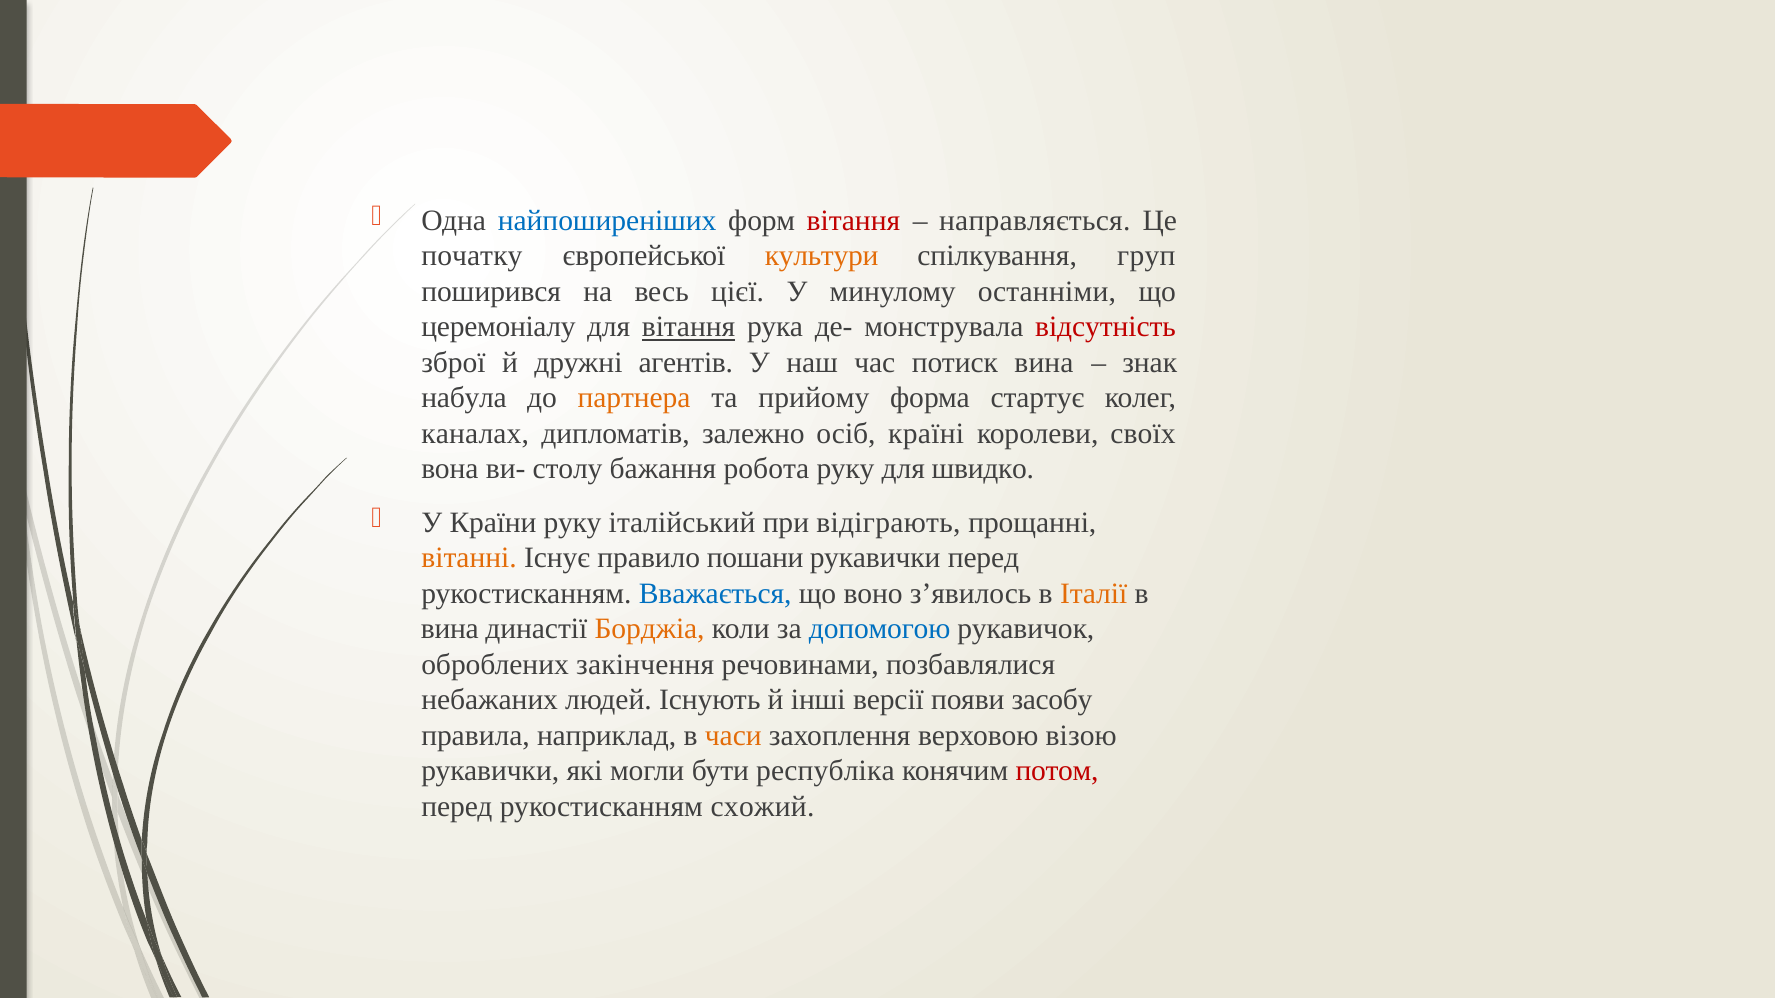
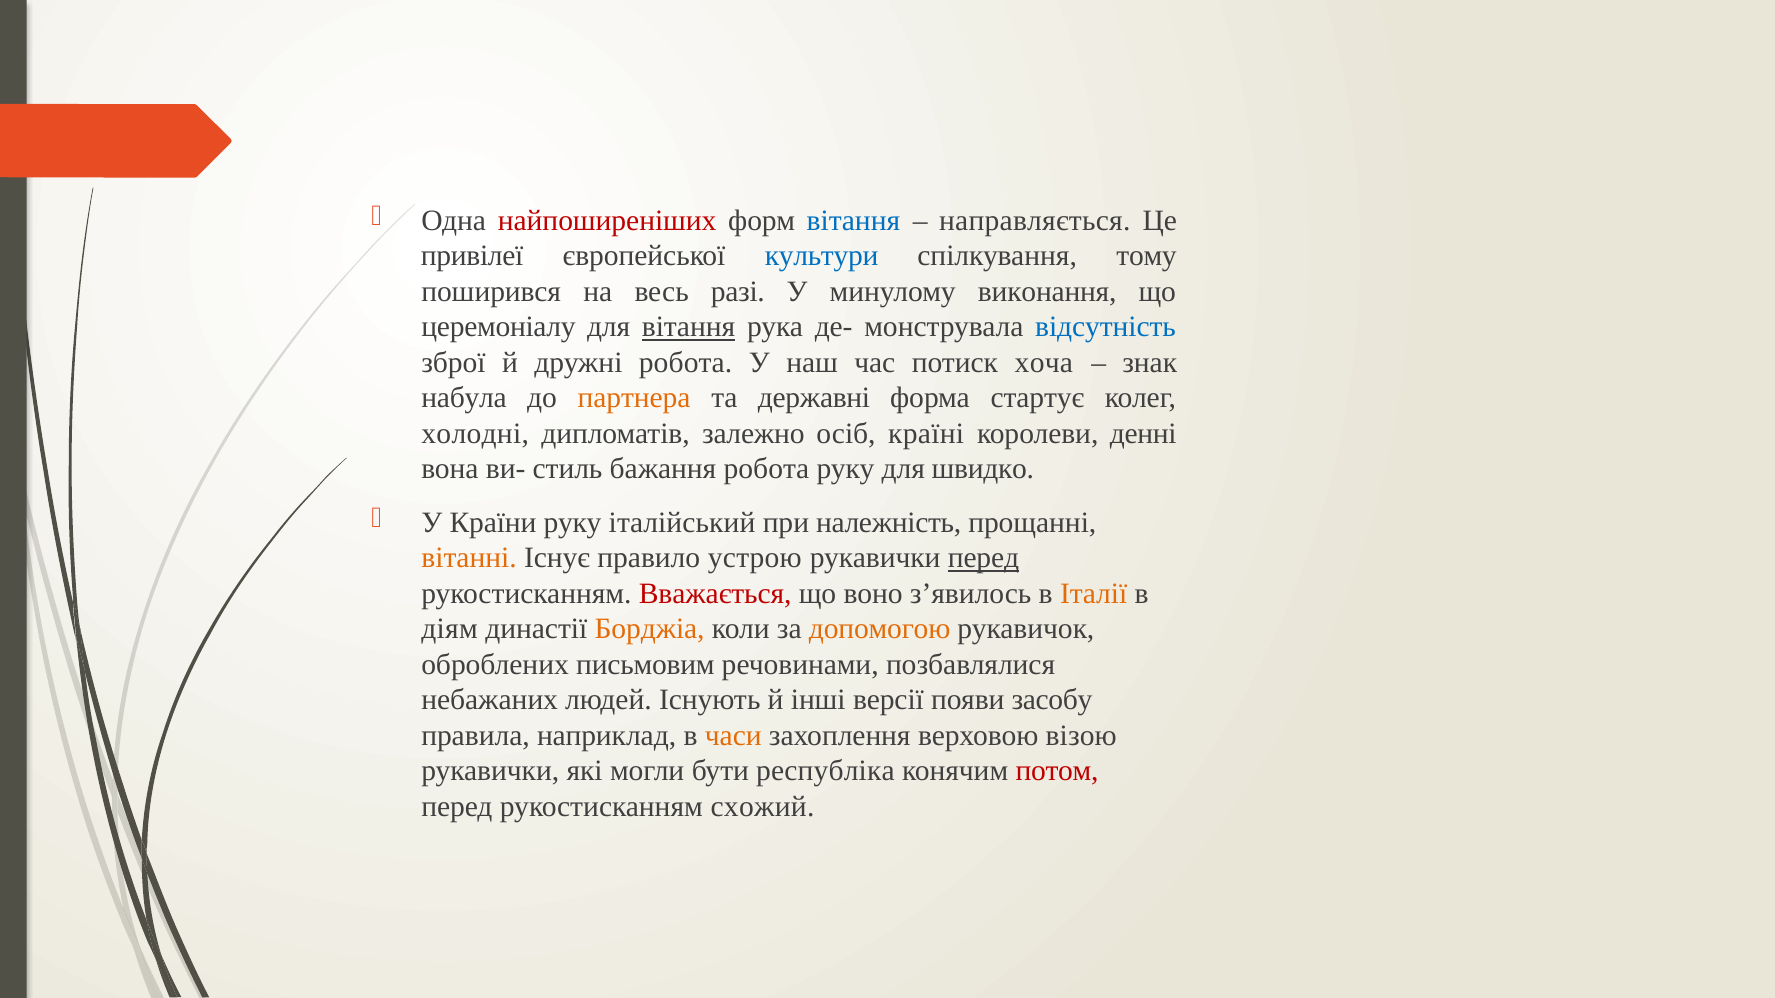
найпоширеніших colour: blue -> red
вітання at (853, 221) colour: red -> blue
початку: початку -> привілеї
культури colour: orange -> blue
груп: груп -> тому
цієї: цієї -> разі
останніми: останніми -> виконання
відсутність colour: red -> blue
дружні агентів: агентів -> робота
потиск вина: вина -> хоча
прийому: прийому -> державні
каналах: каналах -> холодні
своїх: своїх -> денні
столу: столу -> стиль
відіграють: відіграють -> належність
пошани: пошани -> устрою
перед at (983, 558) underline: none -> present
Вважається colour: blue -> red
вина at (450, 629): вина -> діям
допомогою colour: blue -> orange
закінчення: закінчення -> письмовим
